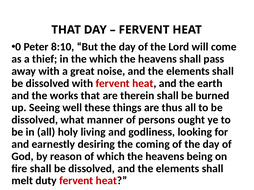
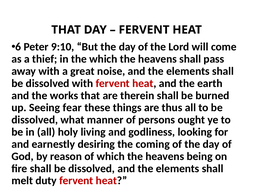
0: 0 -> 6
8:10: 8:10 -> 9:10
well: well -> fear
